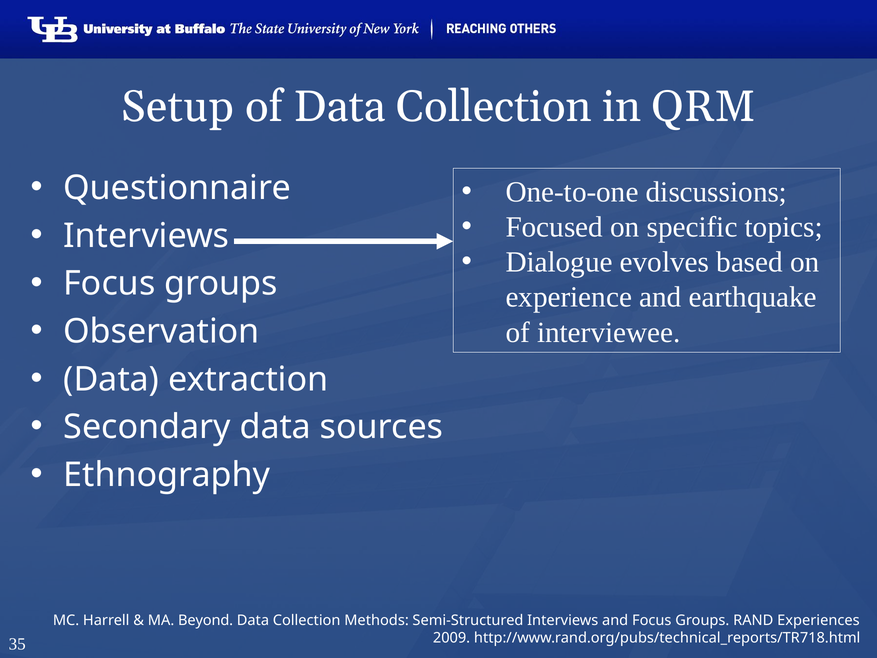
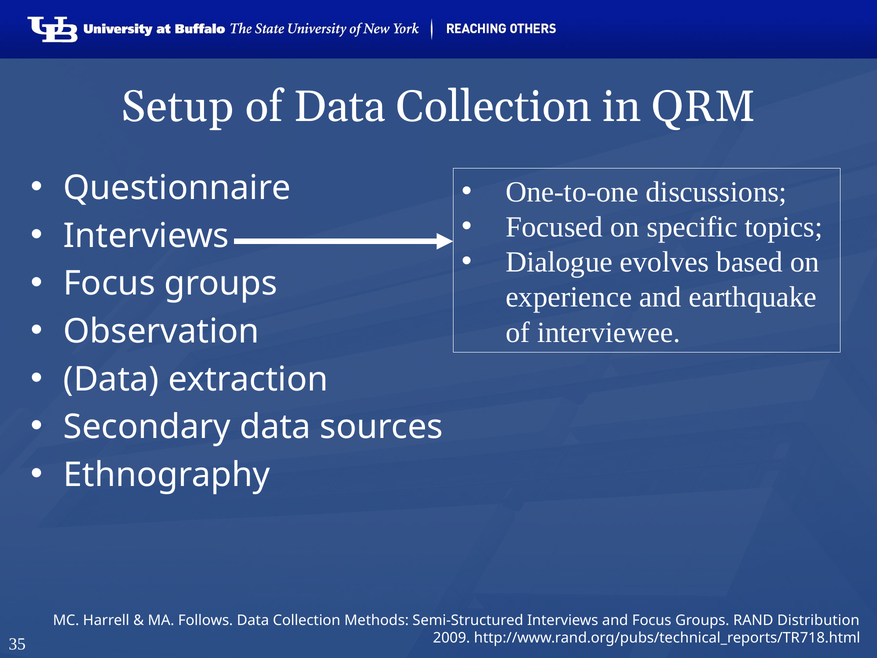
Beyond: Beyond -> Follows
Experiences: Experiences -> Distribution
